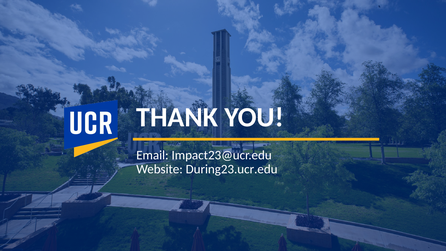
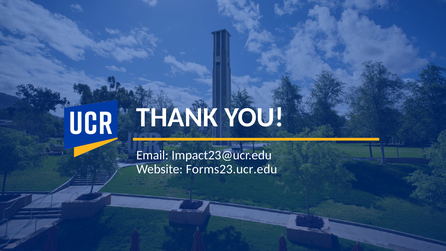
During23.ucr.edu: During23.ucr.edu -> Forms23.ucr.edu
